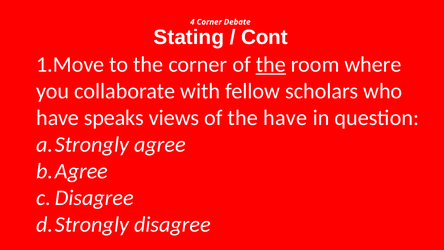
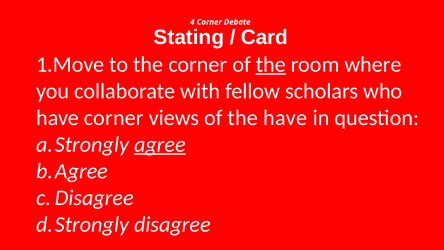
Cont: Cont -> Card
have speaks: speaks -> corner
agree underline: none -> present
